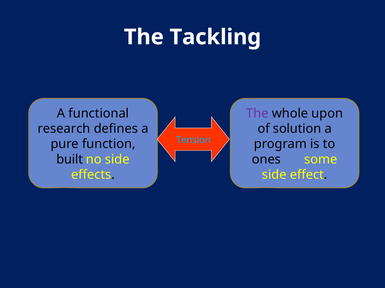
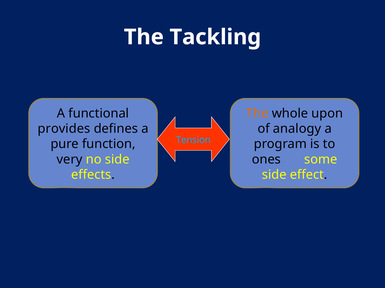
The at (257, 114) colour: purple -> orange
research: research -> provides
solution: solution -> analogy
built: built -> very
